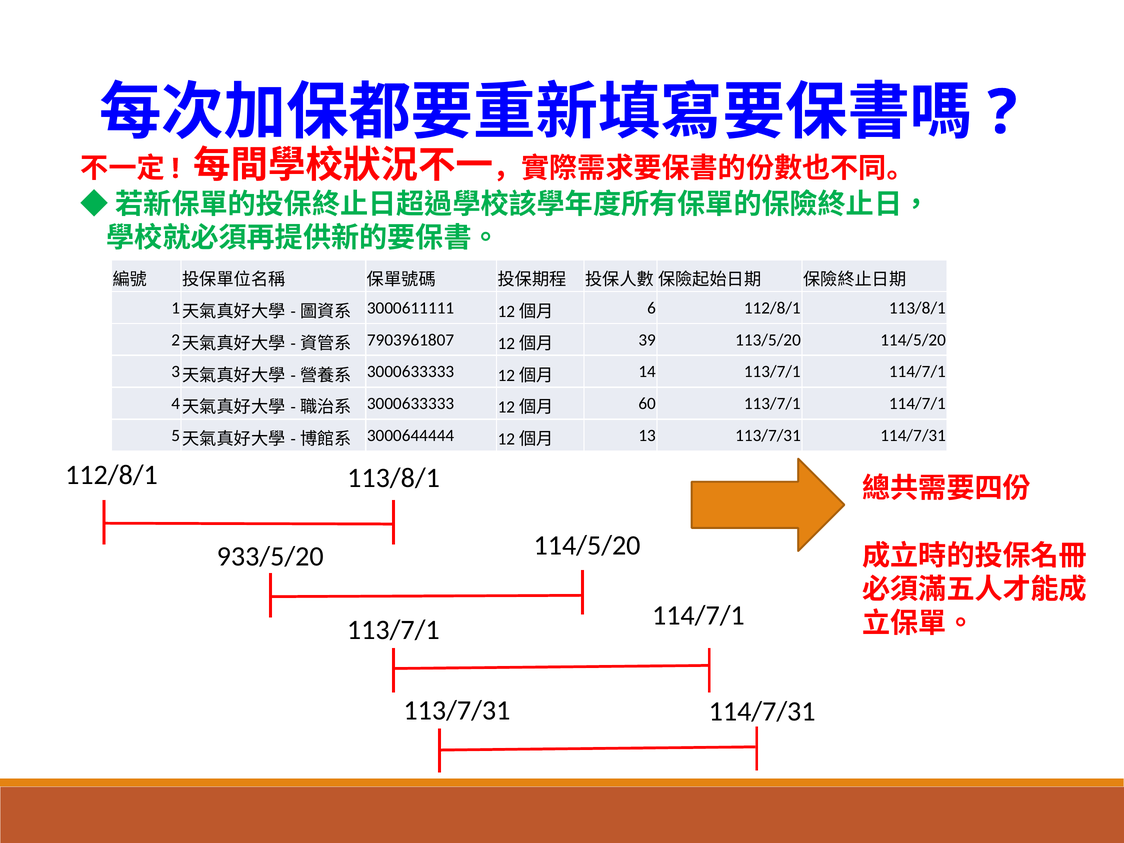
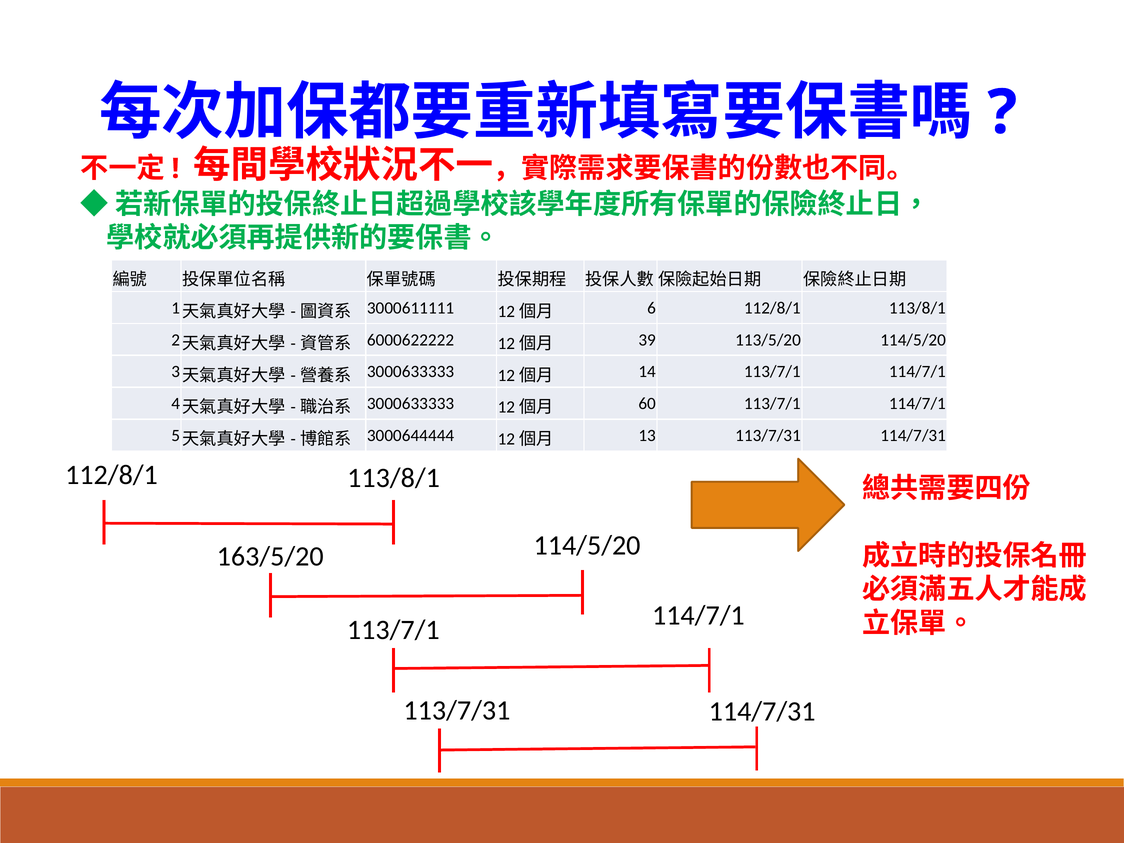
7903961807: 7903961807 -> 6000622222
933/5/20: 933/5/20 -> 163/5/20
